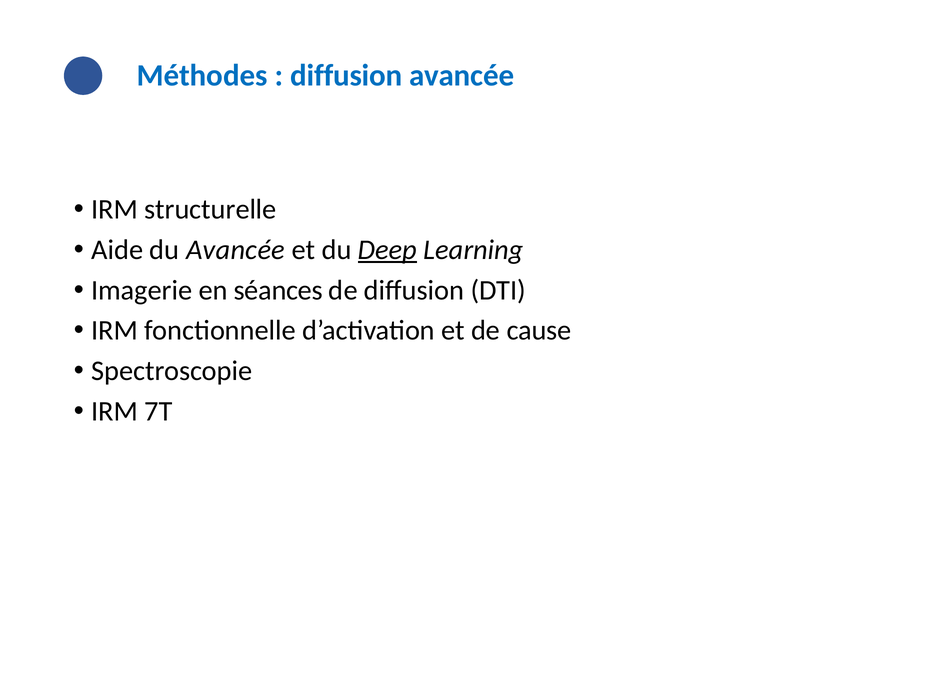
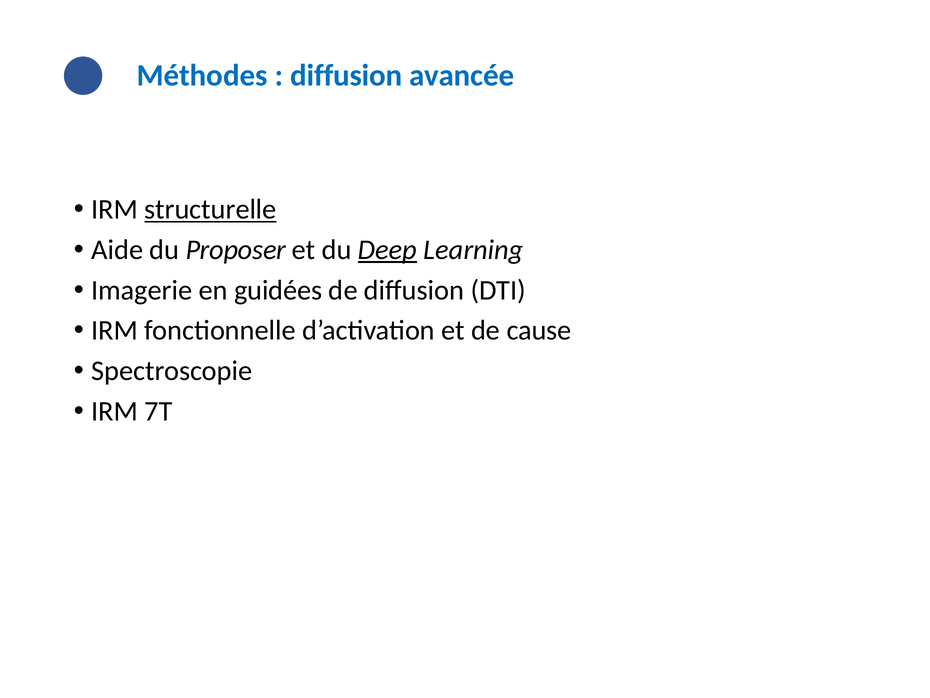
structurelle underline: none -> present
du Avancée: Avancée -> Proposer
séances: séances -> guidées
